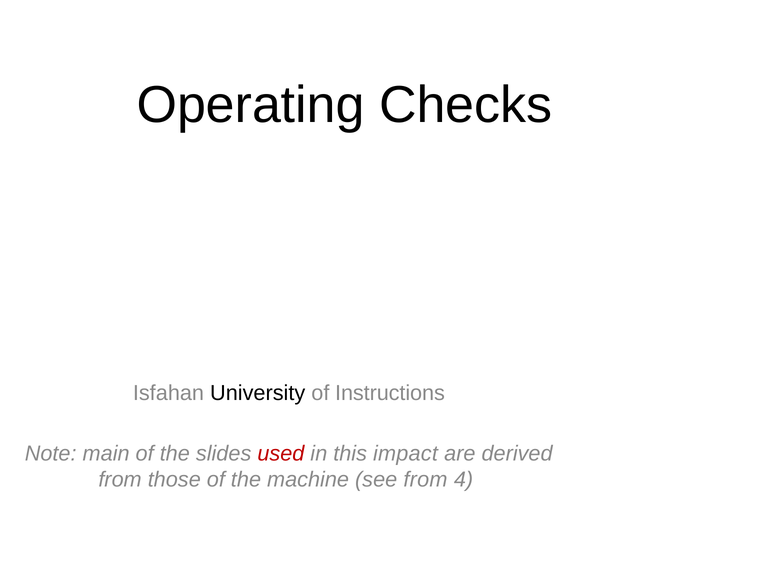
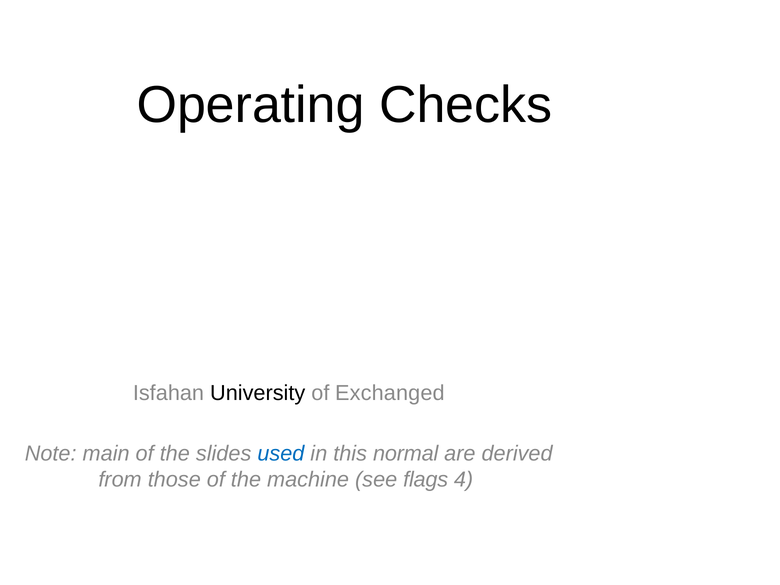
Instructions: Instructions -> Exchanged
used colour: red -> blue
impact: impact -> normal
see from: from -> flags
